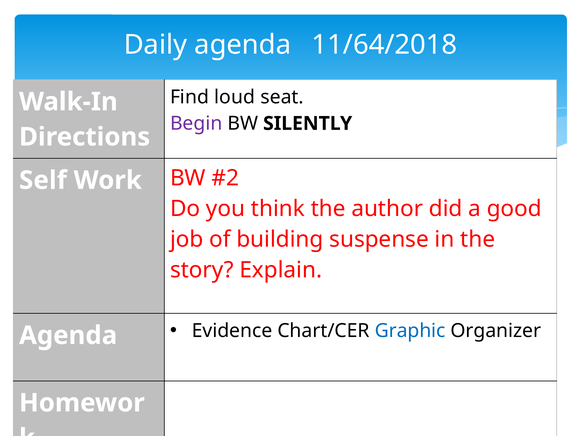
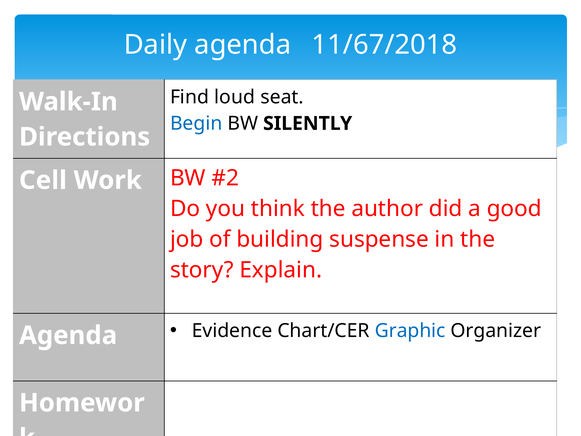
11/64/2018: 11/64/2018 -> 11/67/2018
Begin colour: purple -> blue
Self: Self -> Cell
